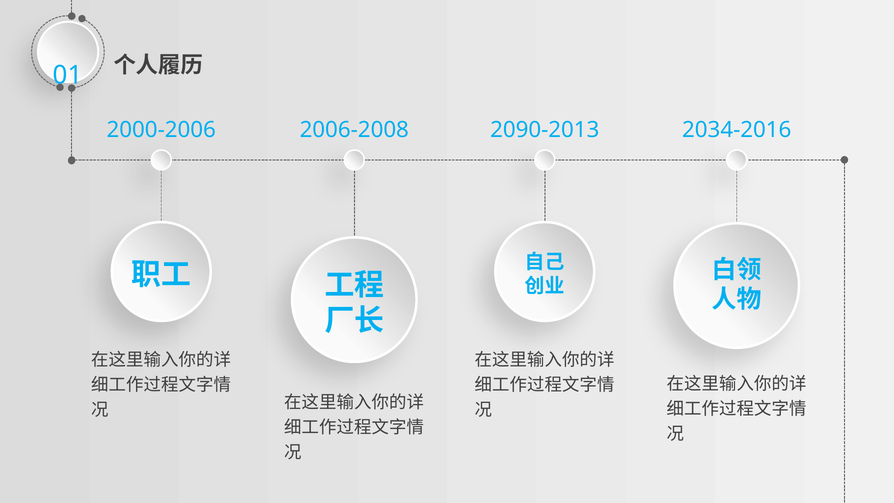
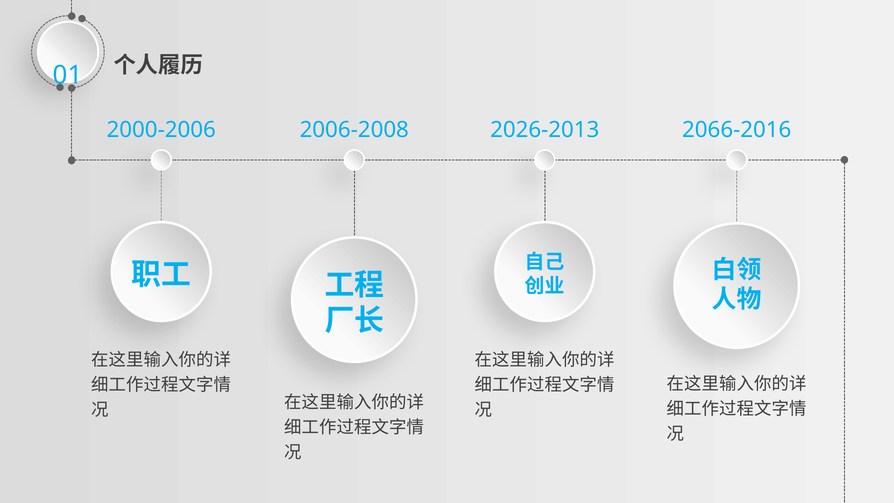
2090-2013: 2090-2013 -> 2026-2013
2034-2016: 2034-2016 -> 2066-2016
